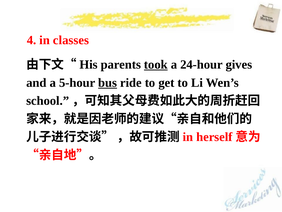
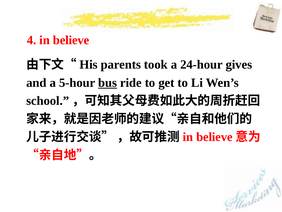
4 in classes: classes -> believe
took underline: present -> none
herself at (214, 137): herself -> believe
